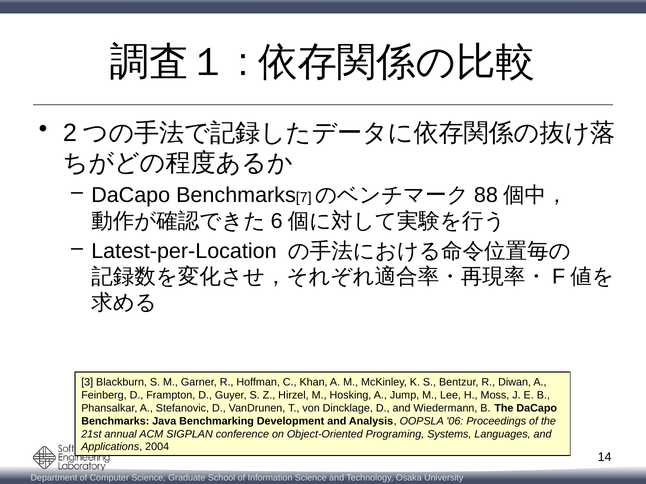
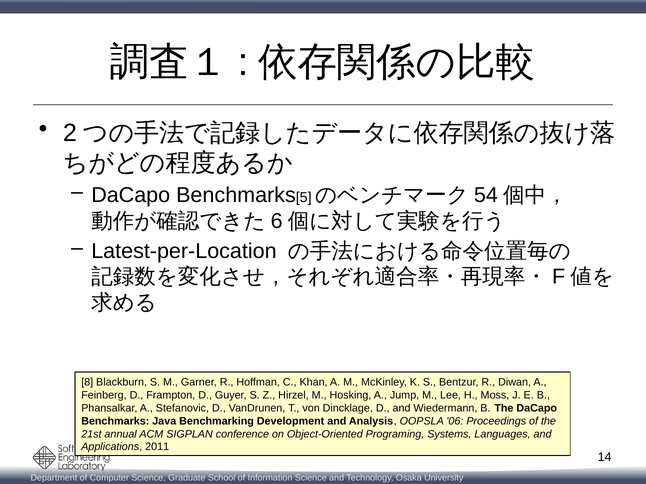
7: 7 -> 5
88: 88 -> 54
3: 3 -> 8
2004: 2004 -> 2011
